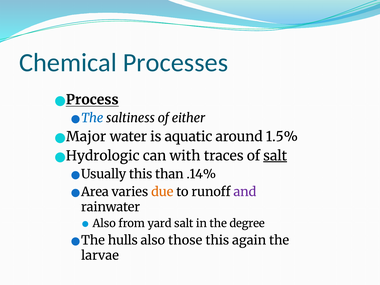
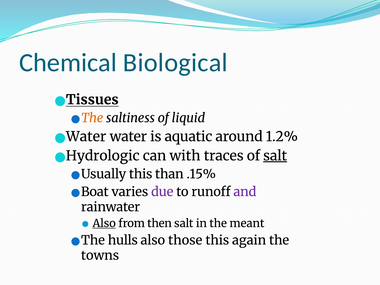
Processes: Processes -> Biological
Process: Process -> Tissues
The at (92, 118) colour: blue -> orange
either: either -> liquid
Major at (86, 137): Major -> Water
1.5%: 1.5% -> 1.2%
.14%: .14% -> .15%
Area: Area -> Boat
due colour: orange -> purple
Also at (104, 223) underline: none -> present
yard: yard -> then
degree: degree -> meant
larvae: larvae -> towns
